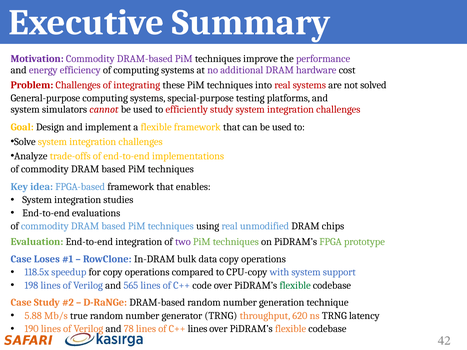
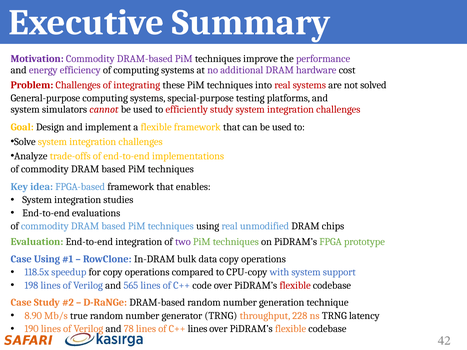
Case Loses: Loses -> Using
flexible at (295, 285) colour: green -> red
5.88: 5.88 -> 8.90
620: 620 -> 228
